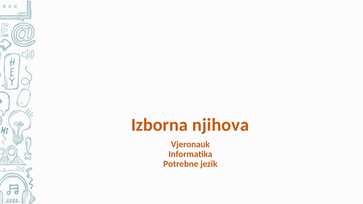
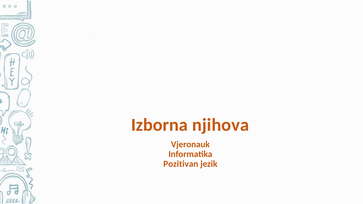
Potrebne: Potrebne -> Pozitivan
